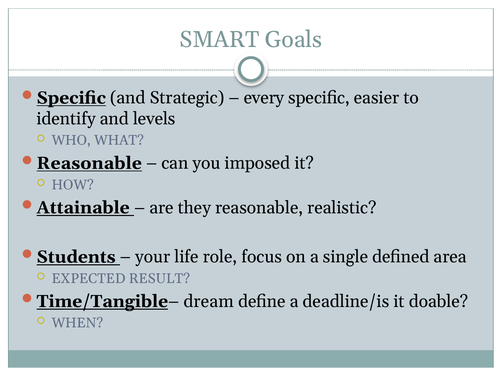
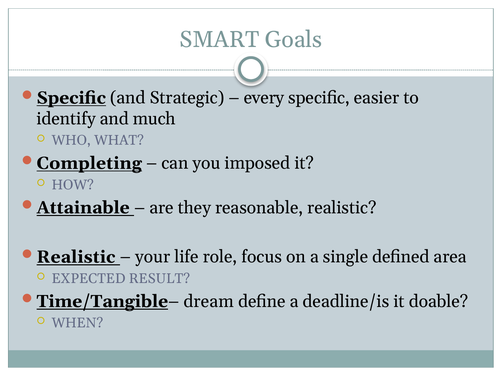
levels: levels -> much
Reasonable at (89, 163): Reasonable -> Completing
Students at (76, 257): Students -> Realistic
